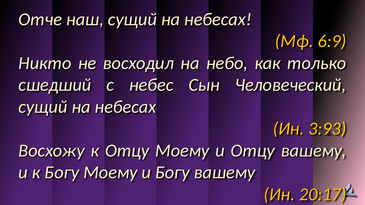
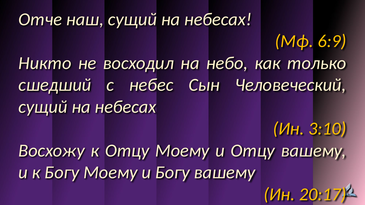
3:93: 3:93 -> 3:10
